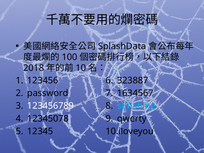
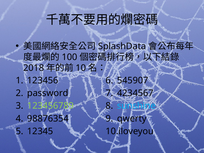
323887: 323887 -> 545907
1634567: 1634567 -> 4234567
123456789 colour: white -> light green
12345078: 12345078 -> 98876354
